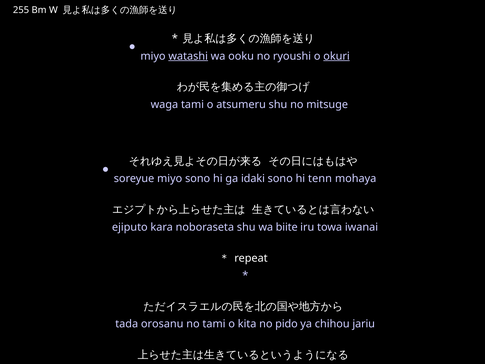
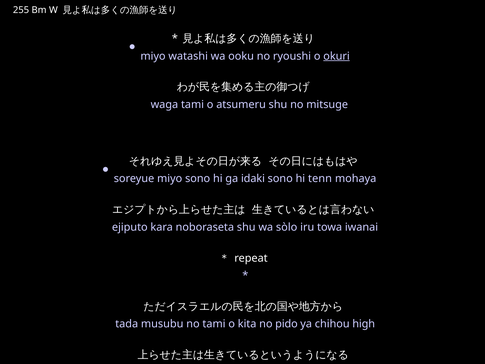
watashi underline: present -> none
biite: biite -> sòlo
orosanu: orosanu -> musubu
jariu: jariu -> high
